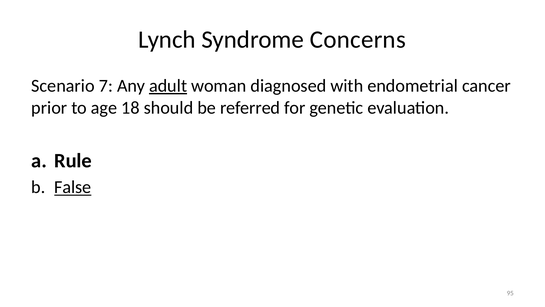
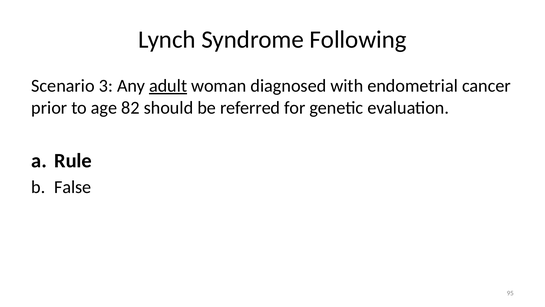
Concerns: Concerns -> Following
7: 7 -> 3
18: 18 -> 82
False underline: present -> none
